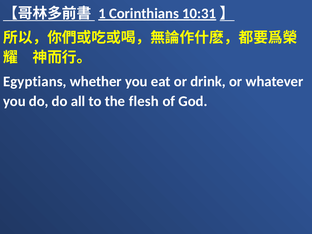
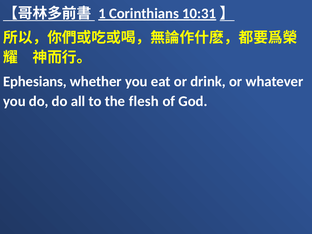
Egyptians: Egyptians -> Ephesians
